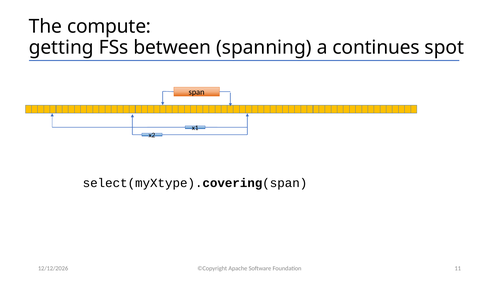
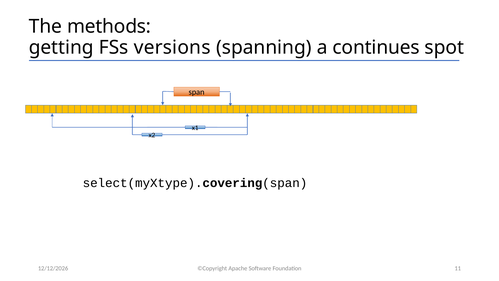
compute: compute -> methods
between: between -> versions
